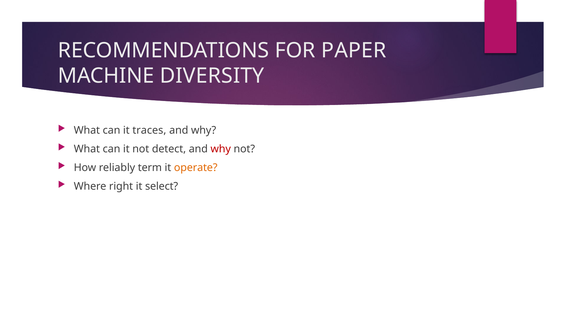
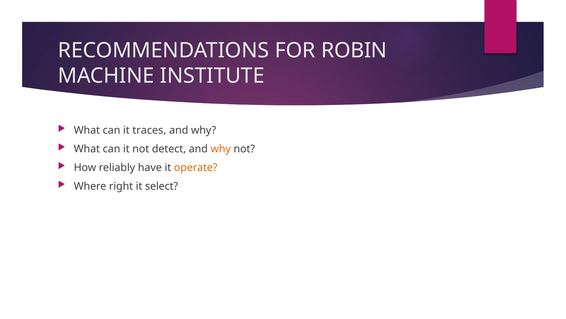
PAPER: PAPER -> ROBIN
DIVERSITY: DIVERSITY -> INSTITUTE
why at (221, 149) colour: red -> orange
term: term -> have
